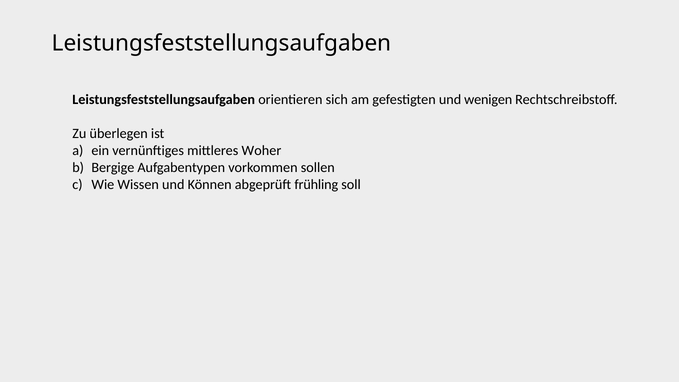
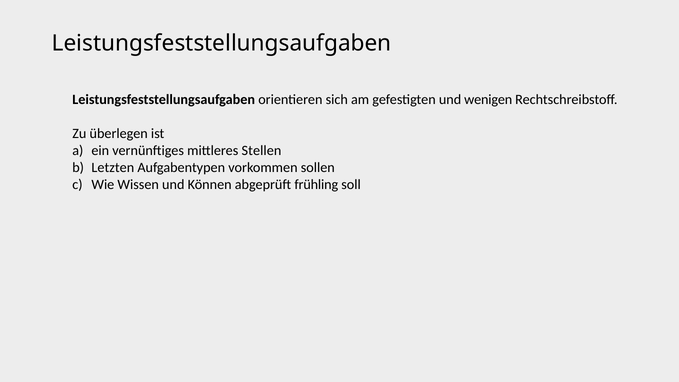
Woher: Woher -> Stellen
Bergige: Bergige -> Letzten
